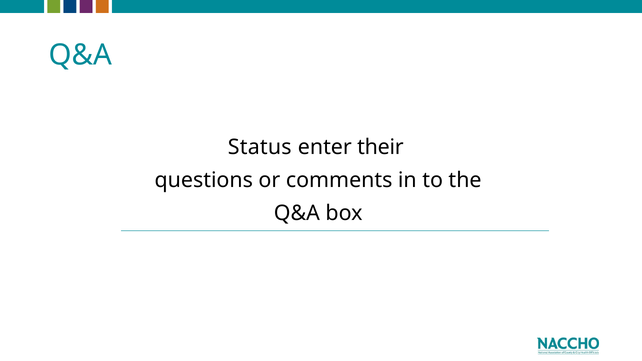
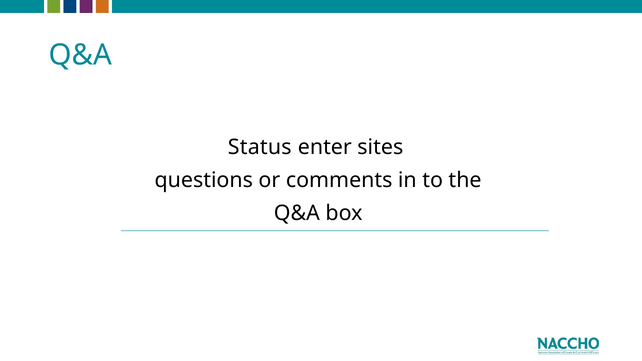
their: their -> sites
